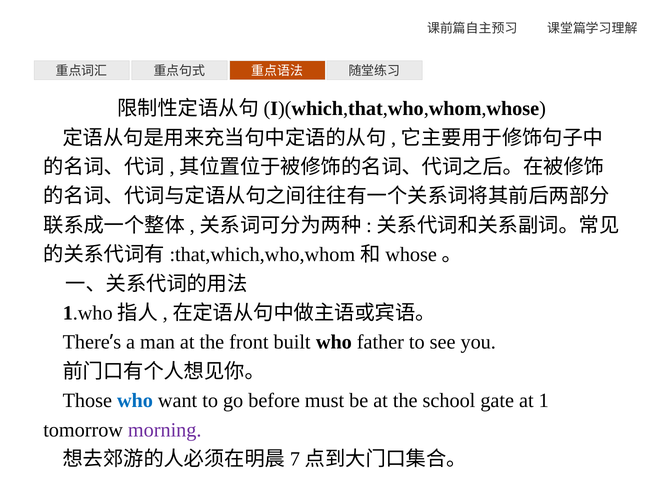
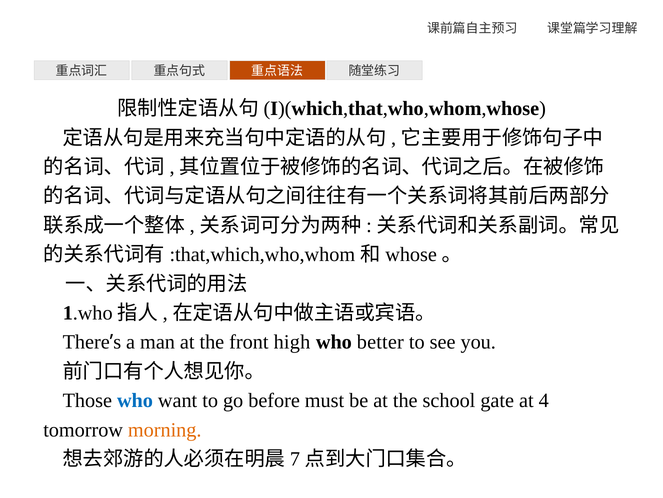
built: built -> high
father: father -> better
1: 1 -> 4
morning colour: purple -> orange
